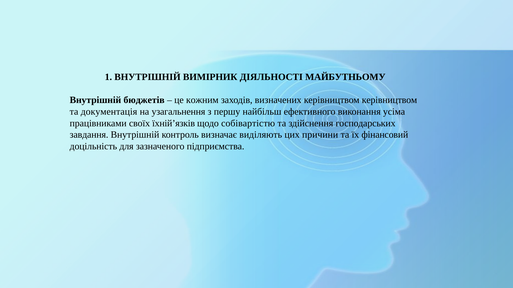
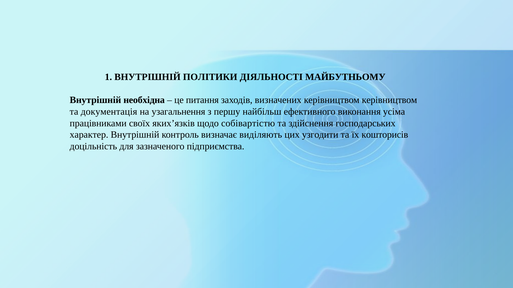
ВИМІРНИК: ВИМІРНИК -> ПОЛІТИКИ
бюджетів: бюджетів -> необхідна
кожним: кожним -> питання
їхній’язків: їхній’язків -> яких’язків
завдання: завдання -> характер
причини: причини -> узгодити
фінансовий: фінансовий -> кошторисів
